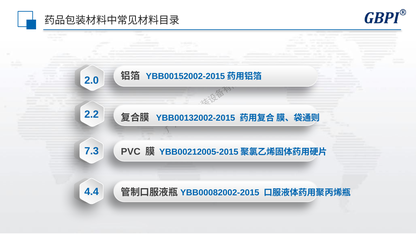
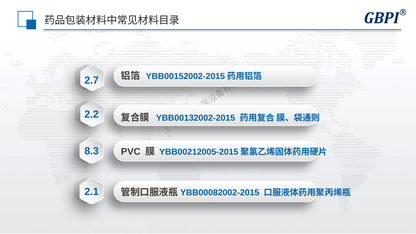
2.0: 2.0 -> 2.7
7.3: 7.3 -> 8.3
4.4: 4.4 -> 2.1
